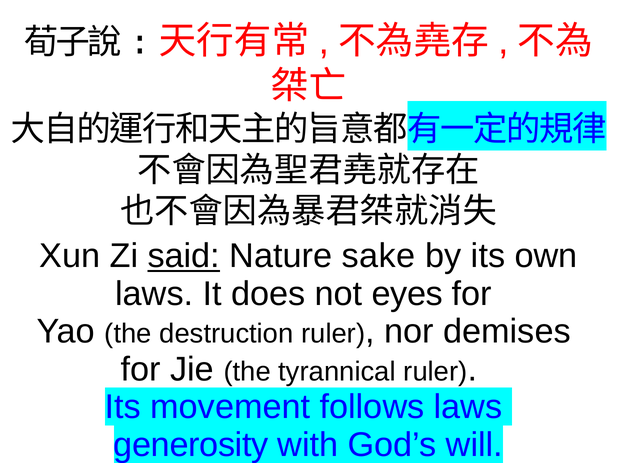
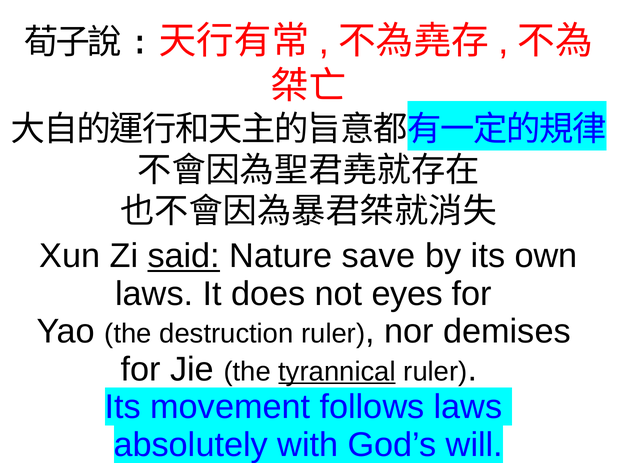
sake: sake -> save
tyrannical underline: none -> present
generosity: generosity -> absolutely
